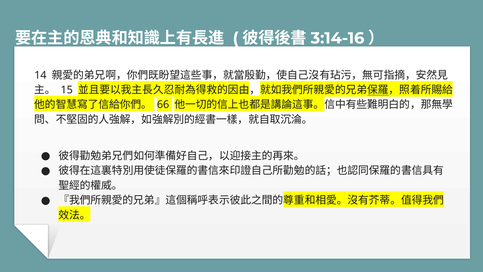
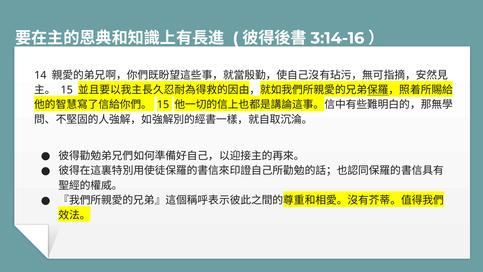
66 at (163, 105): 66 -> 15
